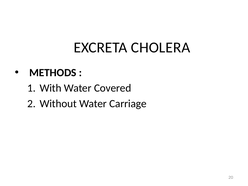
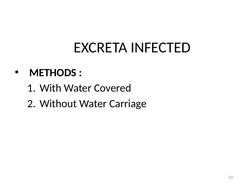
CHOLERA: CHOLERA -> INFECTED
